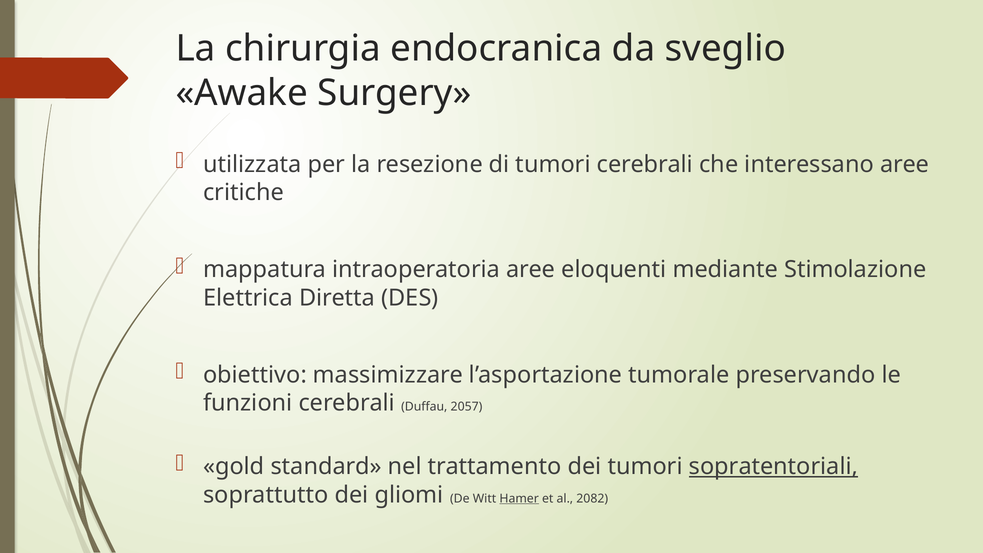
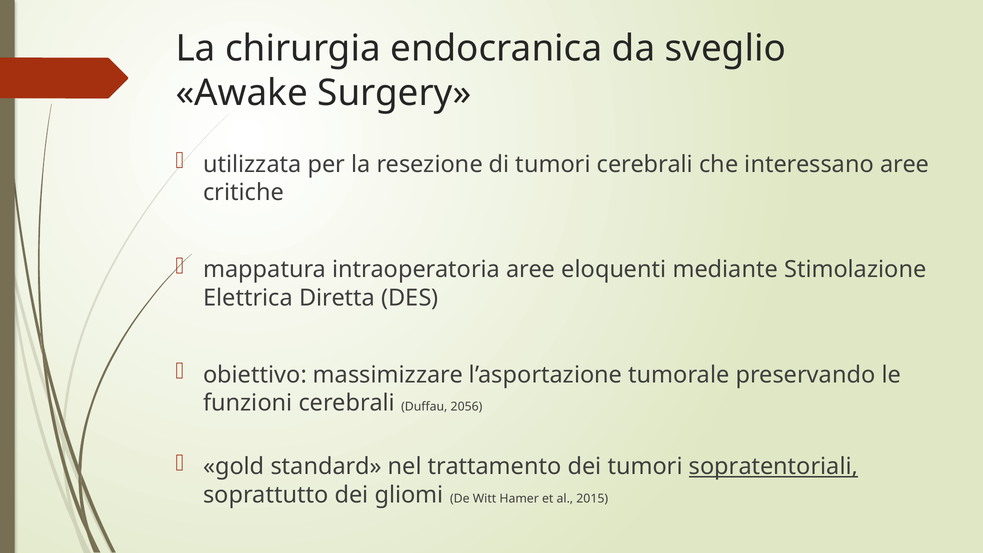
2057: 2057 -> 2056
Hamer underline: present -> none
2082: 2082 -> 2015
